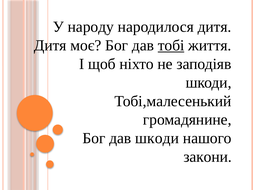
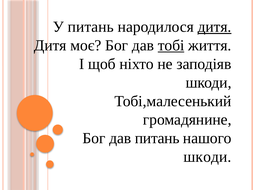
У народу: народу -> питань
дитя at (215, 27) underline: none -> present
дав шкоди: шкоди -> питань
закони at (208, 157): закони -> шкоди
